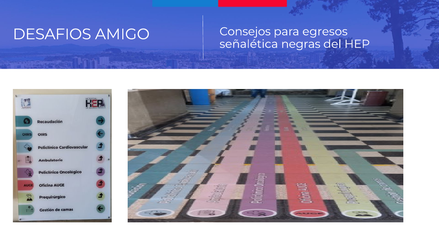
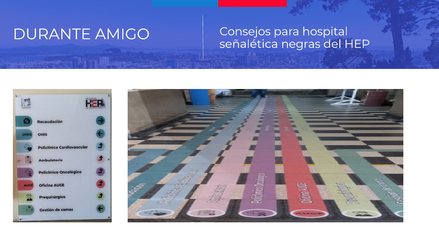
DESAFIOS: DESAFIOS -> DURANTE
egresos: egresos -> hospital
